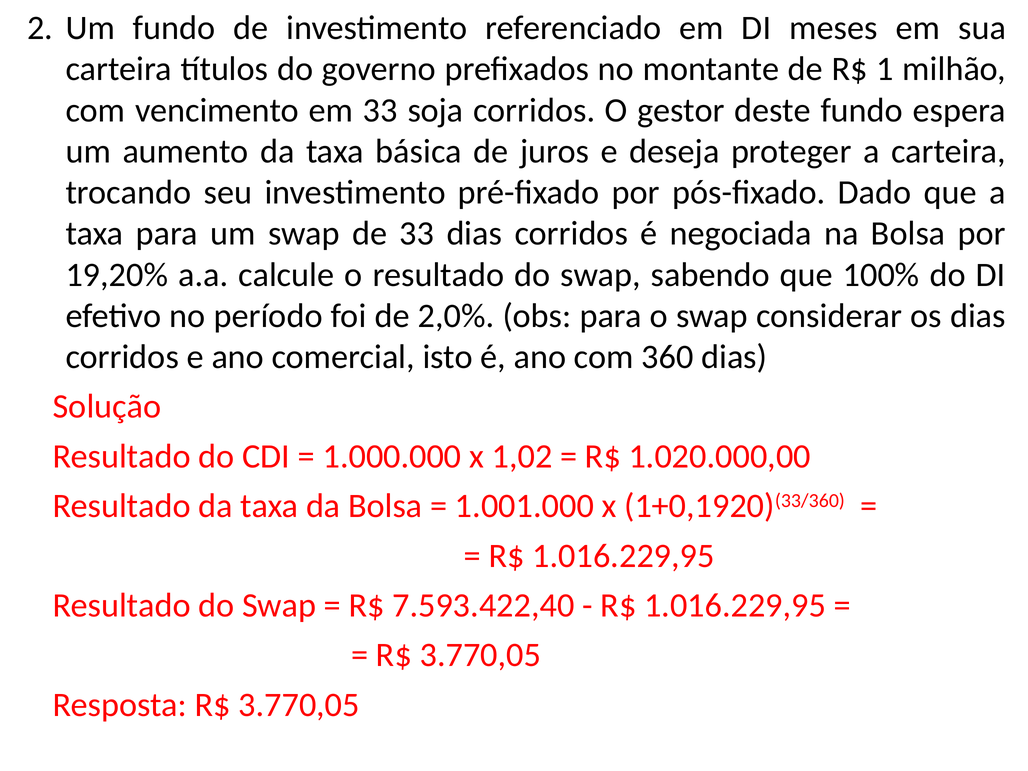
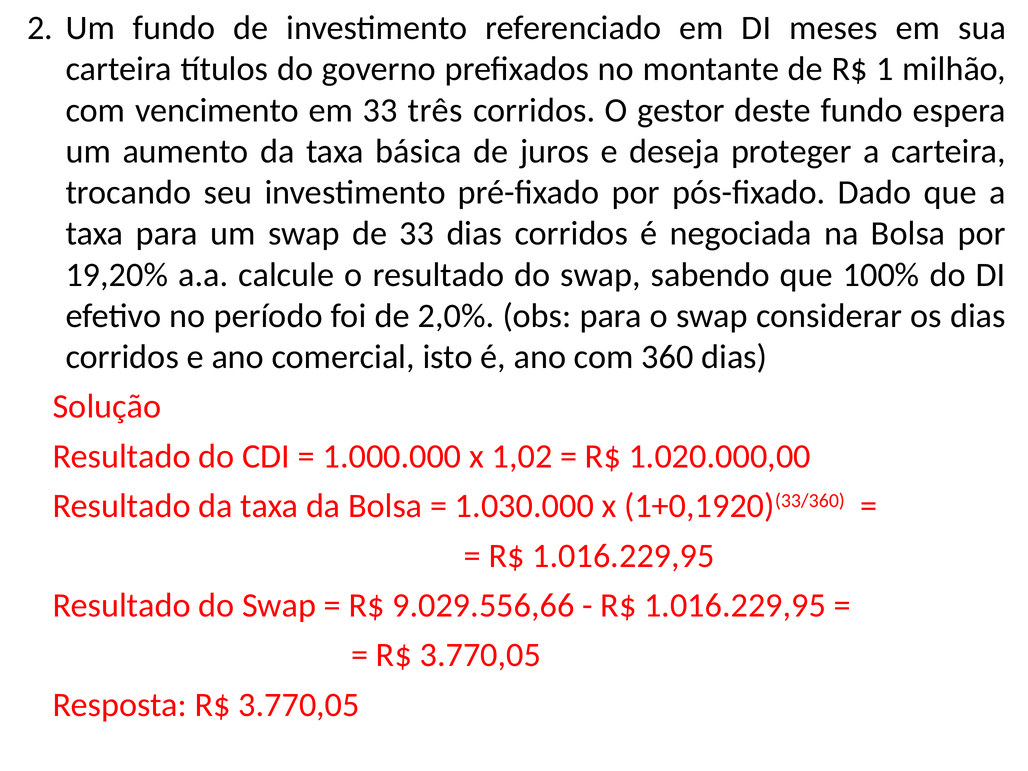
soja: soja -> três
1.001.000: 1.001.000 -> 1.030.000
7.593.422,40: 7.593.422,40 -> 9.029.556,66
